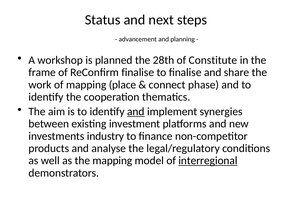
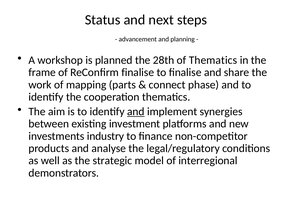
of Constitute: Constitute -> Thematics
place: place -> parts
the mapping: mapping -> strategic
interregional underline: present -> none
